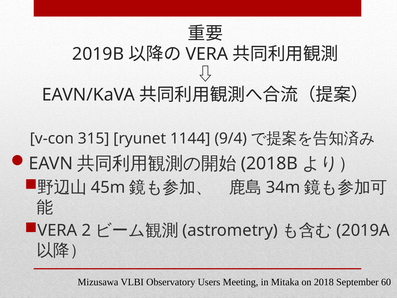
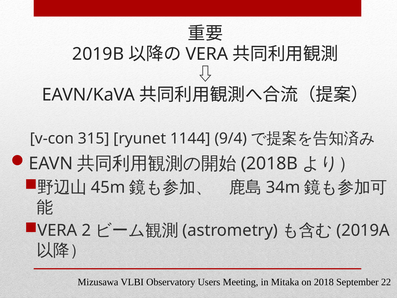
60: 60 -> 22
